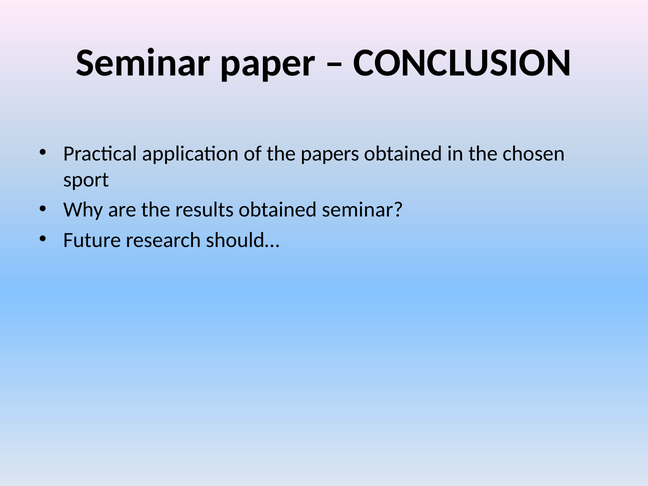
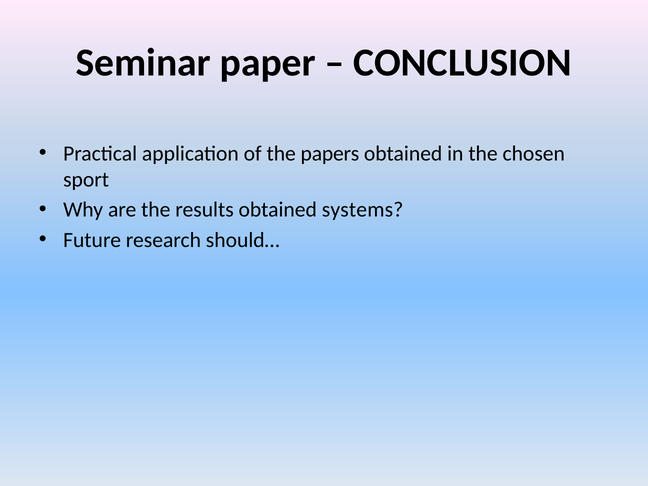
obtained seminar: seminar -> systems
